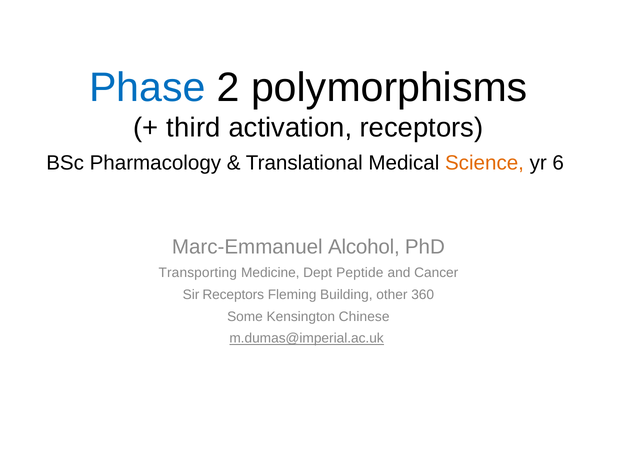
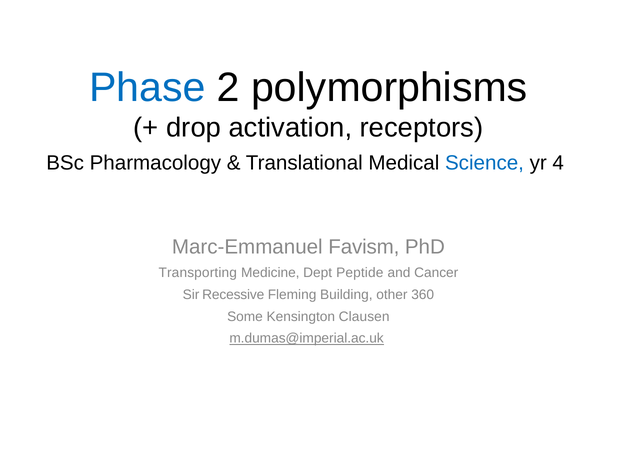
third: third -> drop
Science colour: orange -> blue
6: 6 -> 4
Alcohol: Alcohol -> Favism
Sir Receptors: Receptors -> Recessive
Chinese: Chinese -> Clausen
